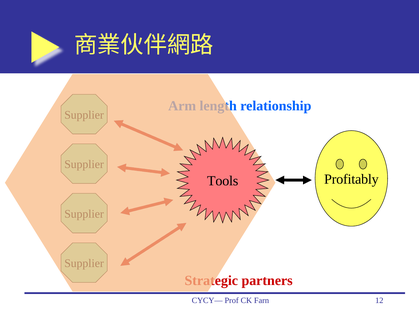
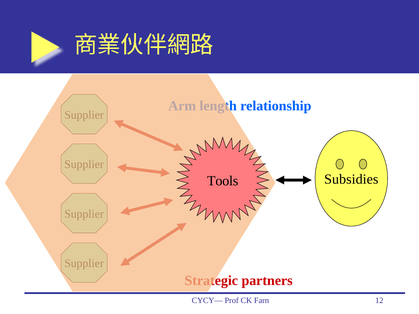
Profitably: Profitably -> Subsidies
